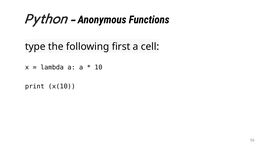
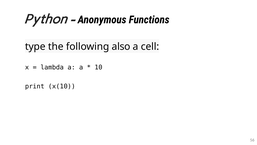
first: first -> also
